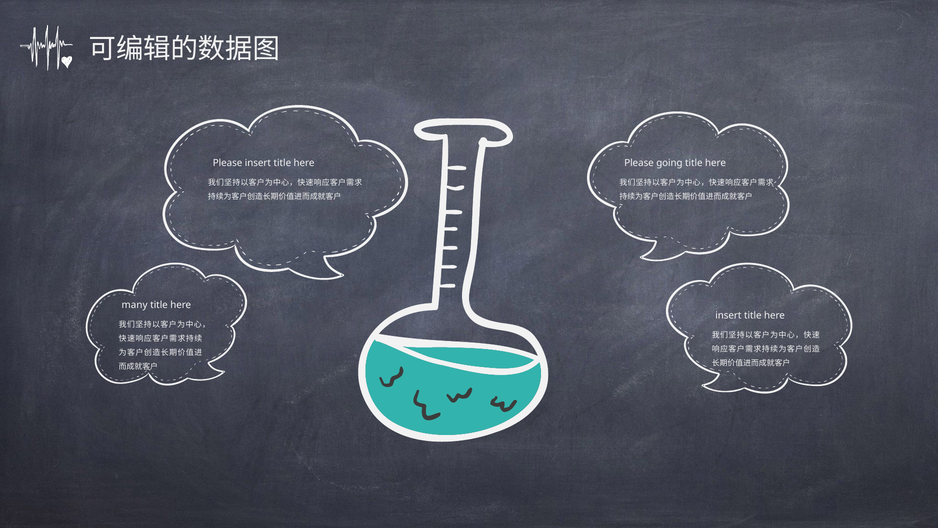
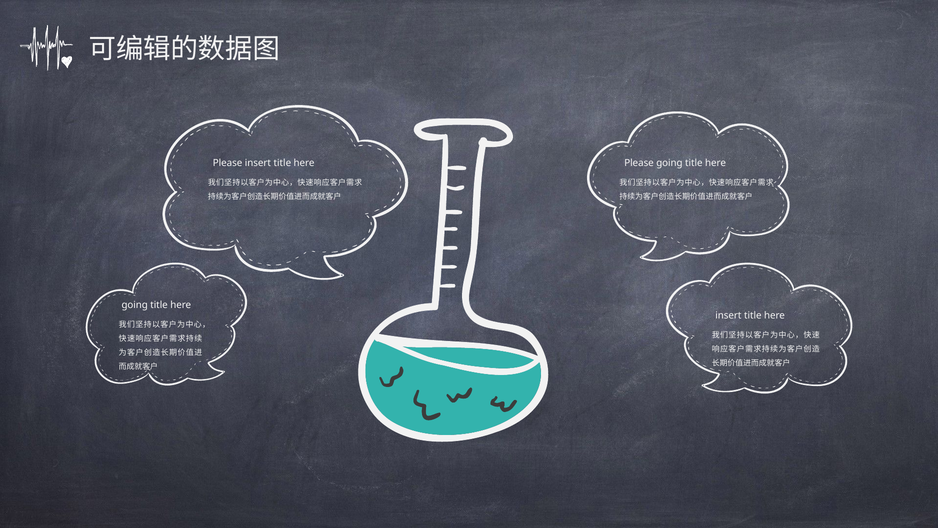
many at (135, 305): many -> going
